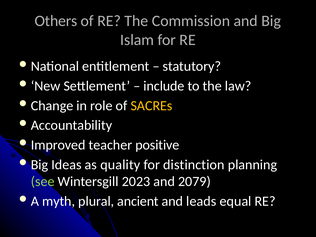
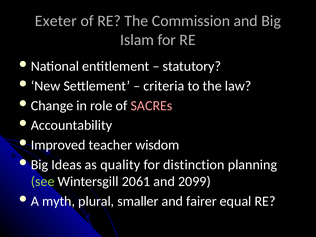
Others: Others -> Exeter
include: include -> criteria
SACREs colour: yellow -> pink
positive: positive -> wisdom
2023: 2023 -> 2061
2079: 2079 -> 2099
ancient: ancient -> smaller
leads: leads -> fairer
